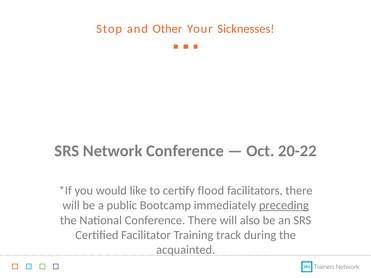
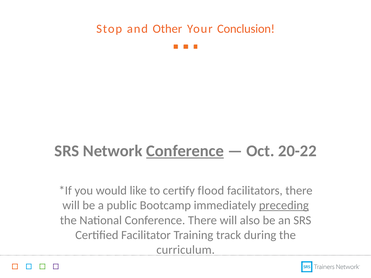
Sicknesses: Sicknesses -> Conclusion
Conference at (185, 151) underline: none -> present
acquainted: acquainted -> curriculum
